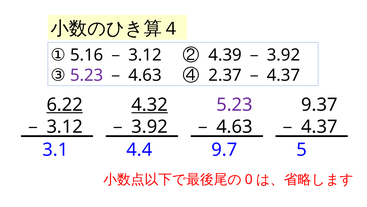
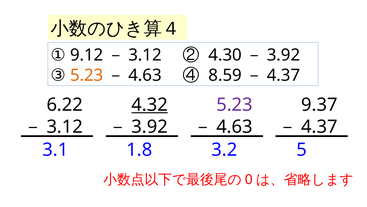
5.16: 5.16 -> 9.12
4.39: 4.39 -> 4.30
5.23 at (87, 75) colour: purple -> orange
2.37: 2.37 -> 8.59
6.22 underline: present -> none
4.4: 4.4 -> 1.8
9.7: 9.7 -> 3.2
